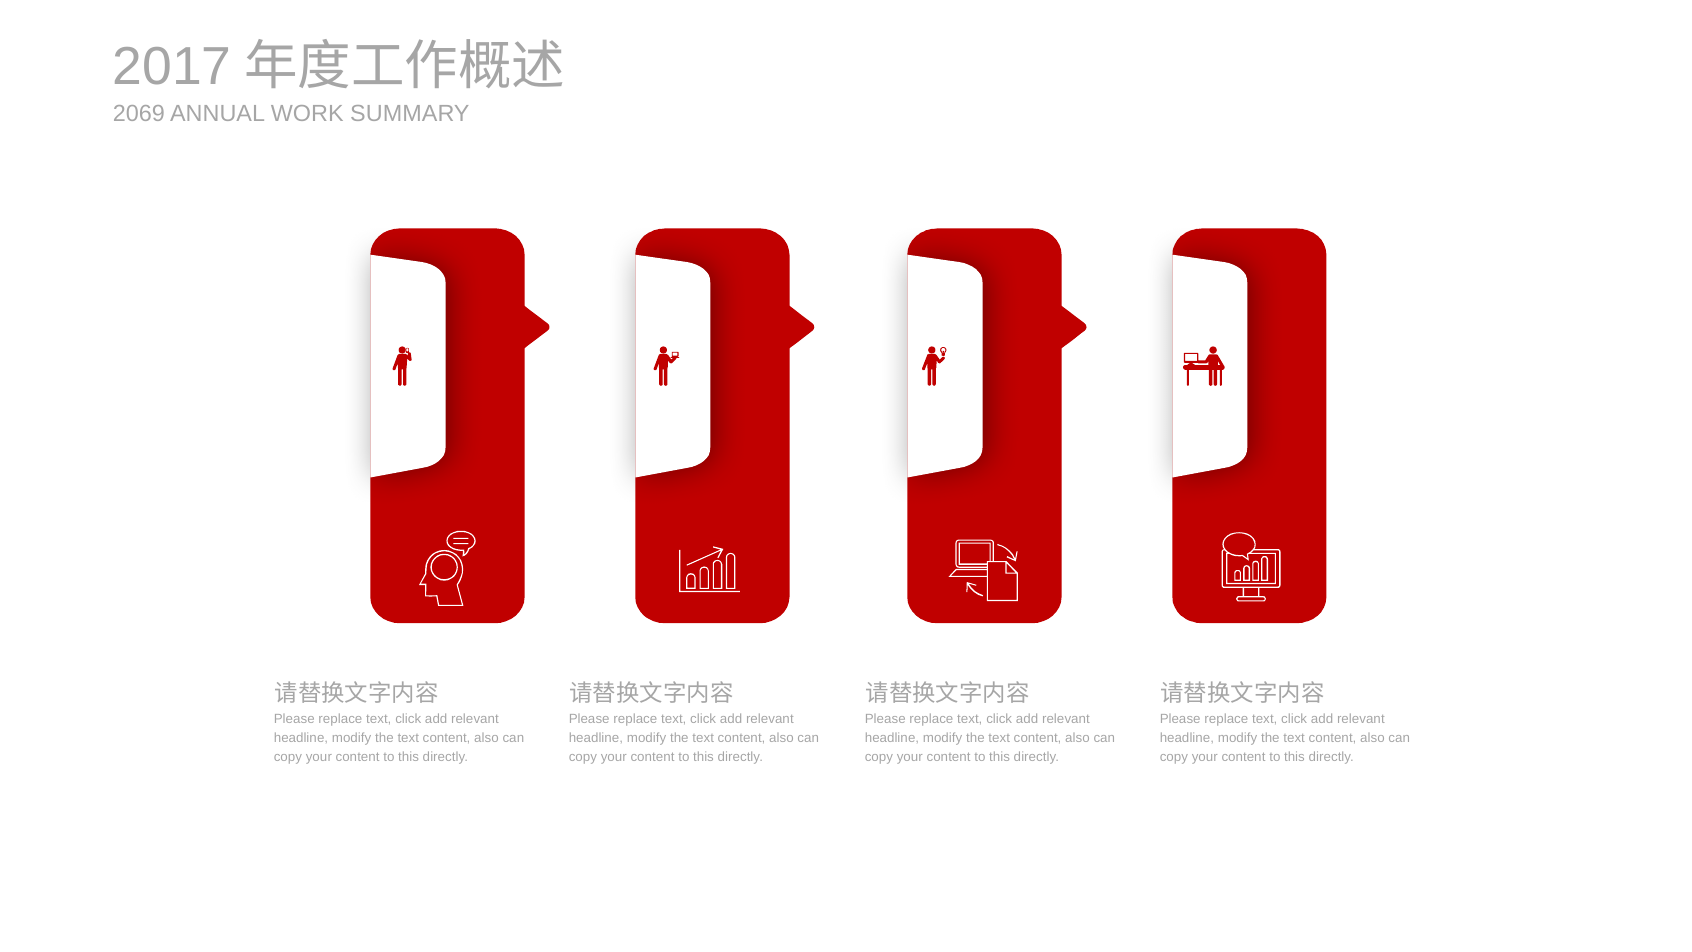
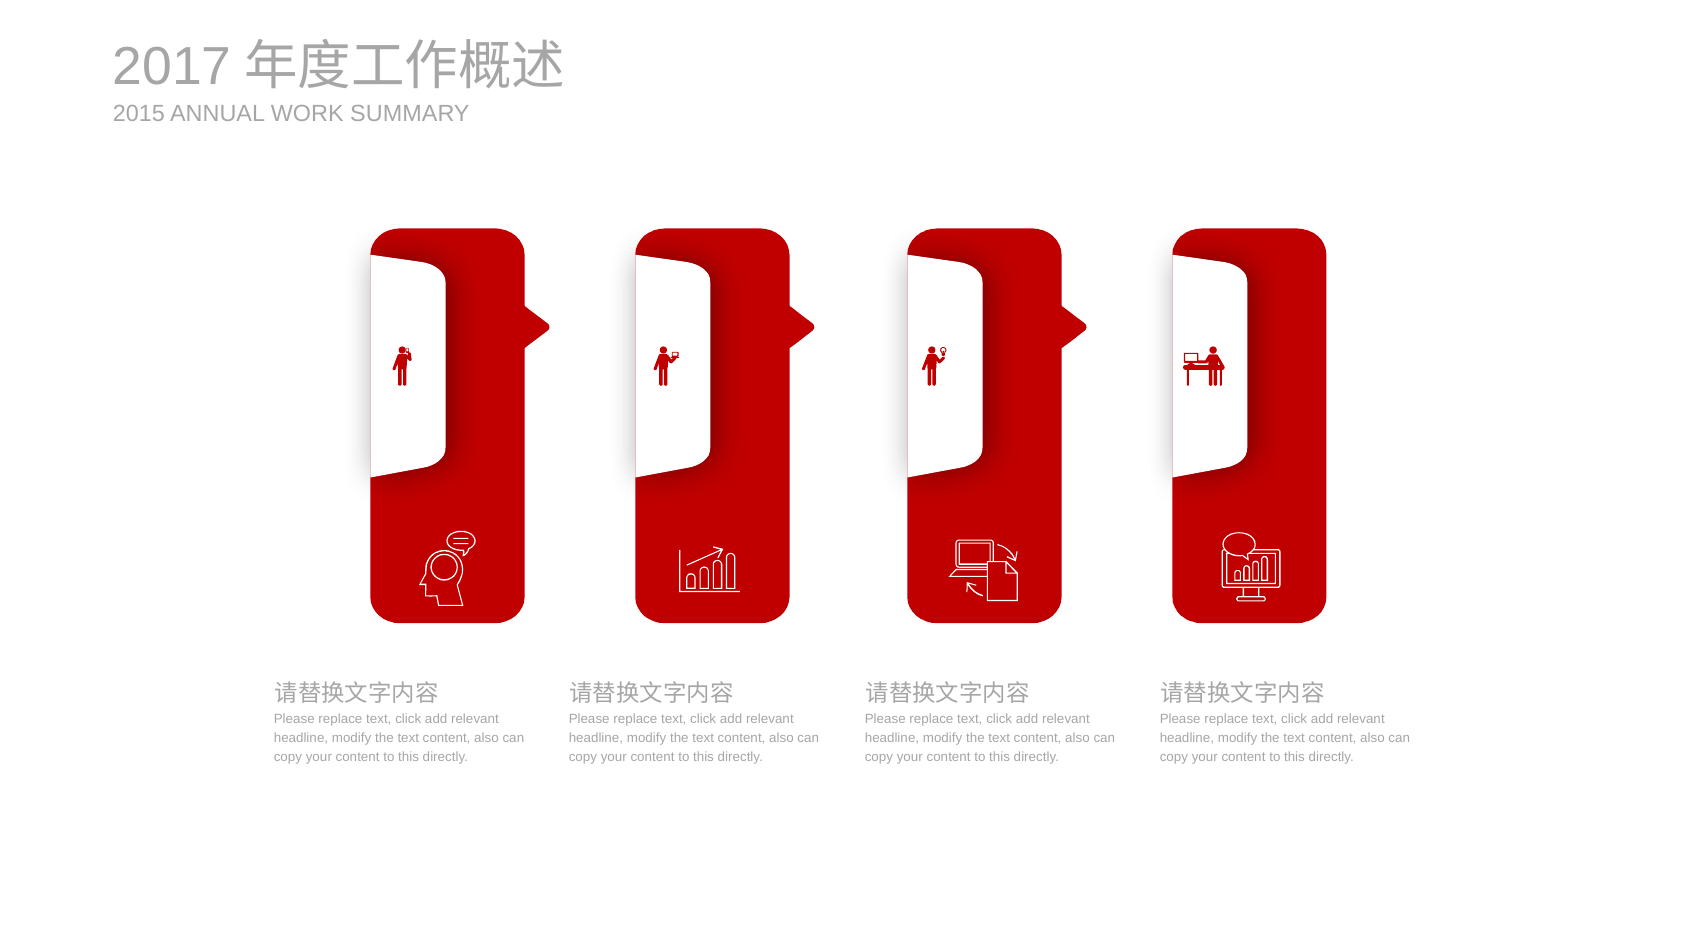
2069: 2069 -> 2015
